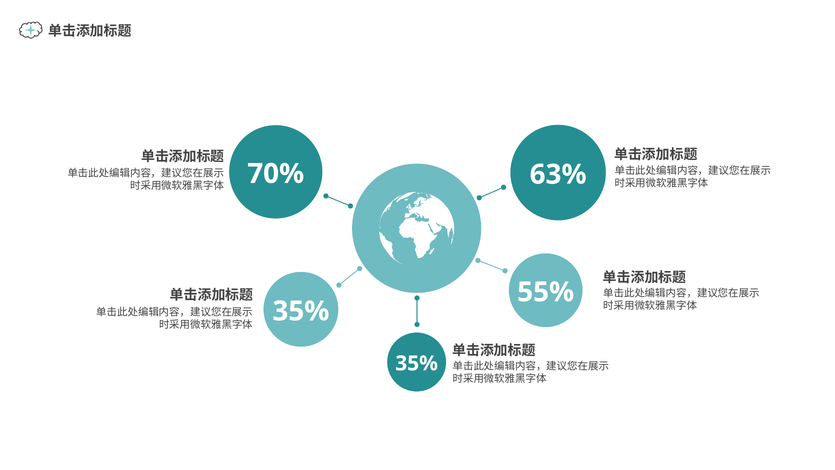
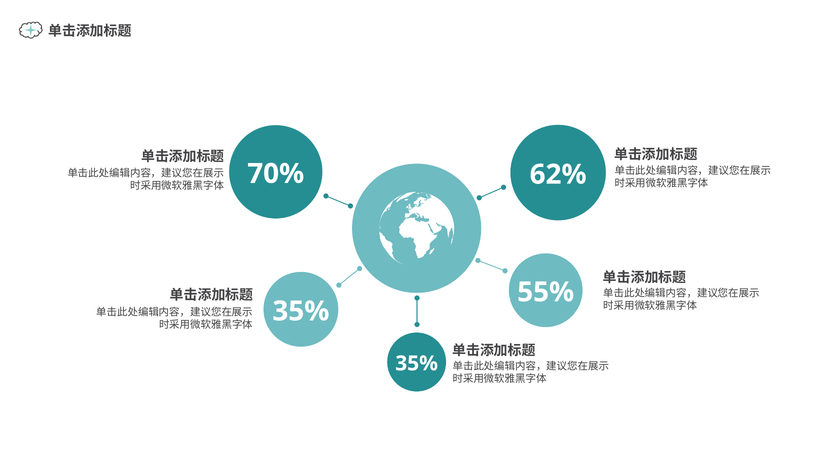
63%: 63% -> 62%
